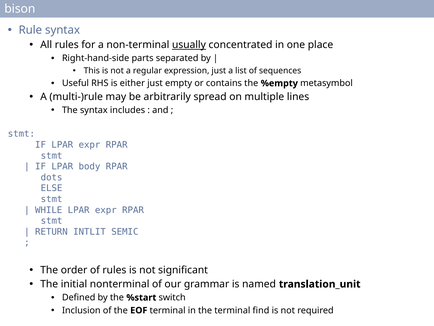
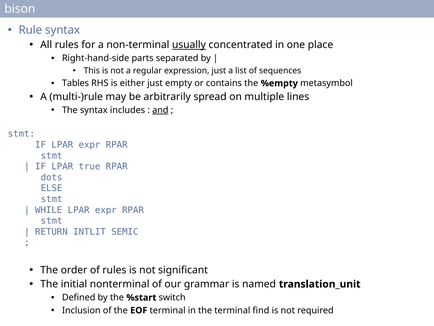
Useful: Useful -> Tables
and underline: none -> present
body: body -> true
